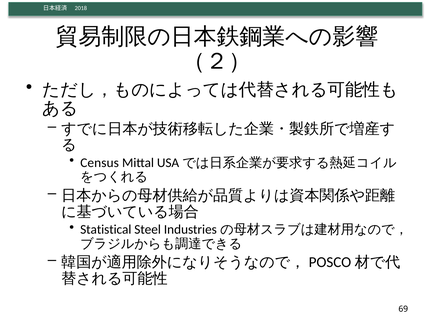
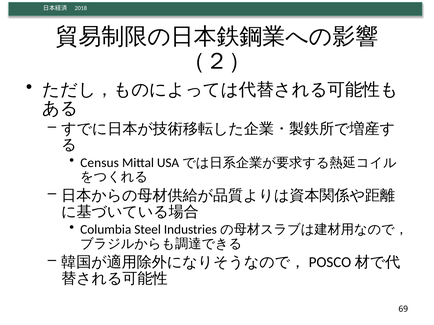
Statistical: Statistical -> Columbia
